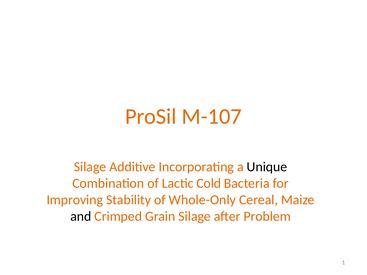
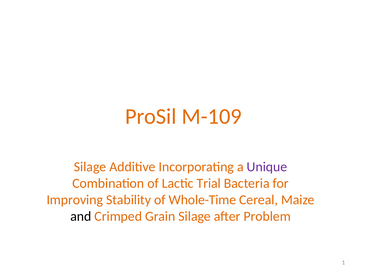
M-107: M-107 -> M-109
Unique colour: black -> purple
Cold: Cold -> Trial
Whole-Only: Whole-Only -> Whole-Time
